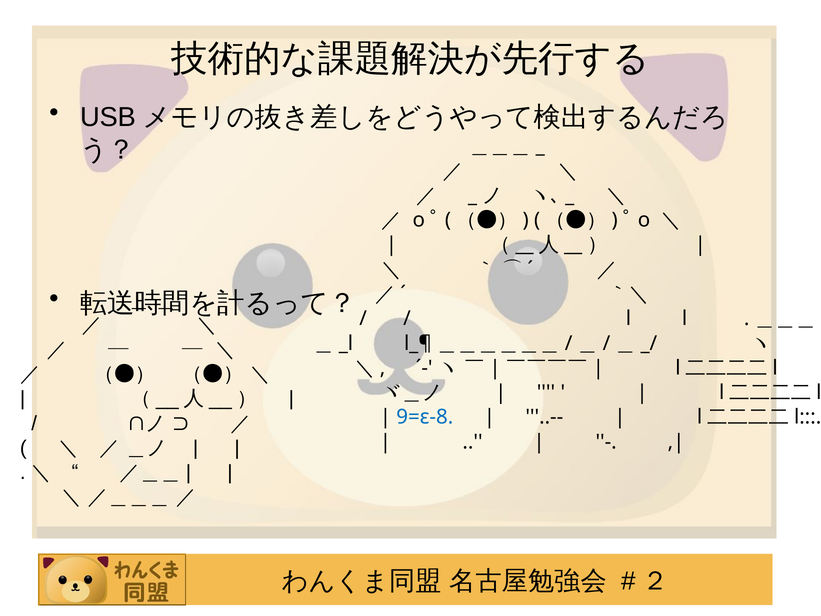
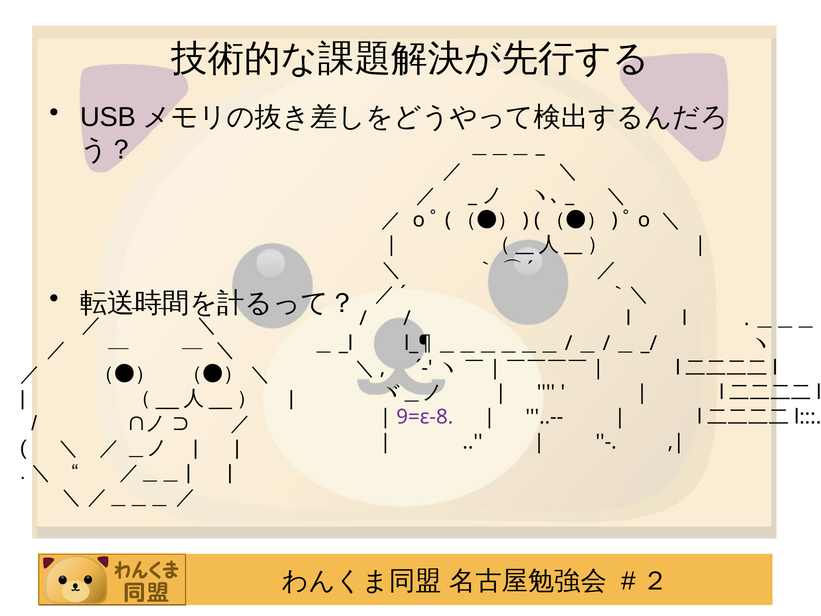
9=ε-8 colour: blue -> purple
